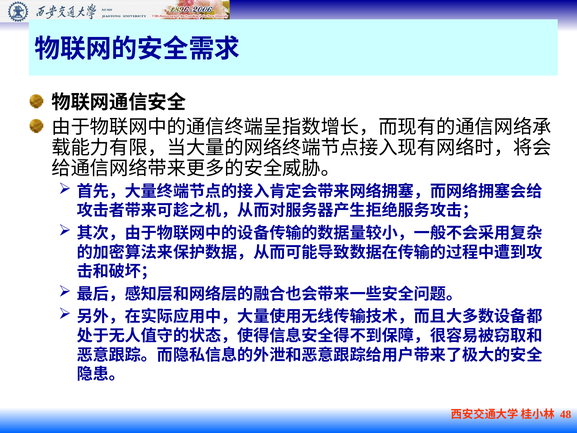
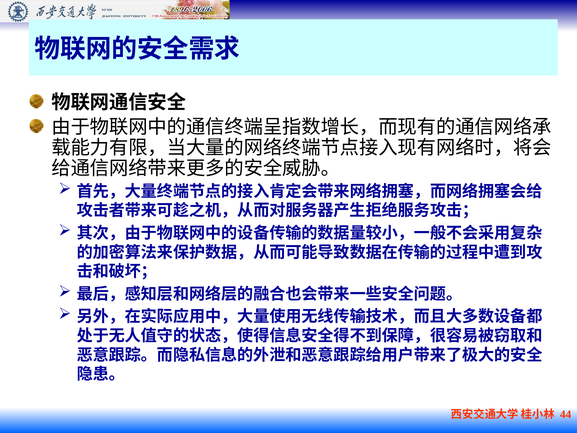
48: 48 -> 44
